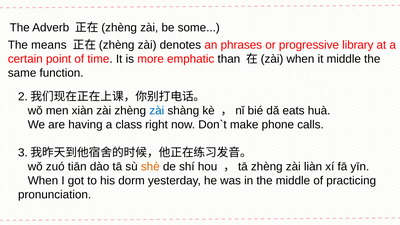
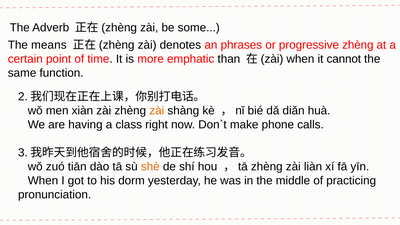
progressive library: library -> zhèng
it middle: middle -> cannot
zài at (157, 111) colour: blue -> orange
eats: eats -> diǎn
